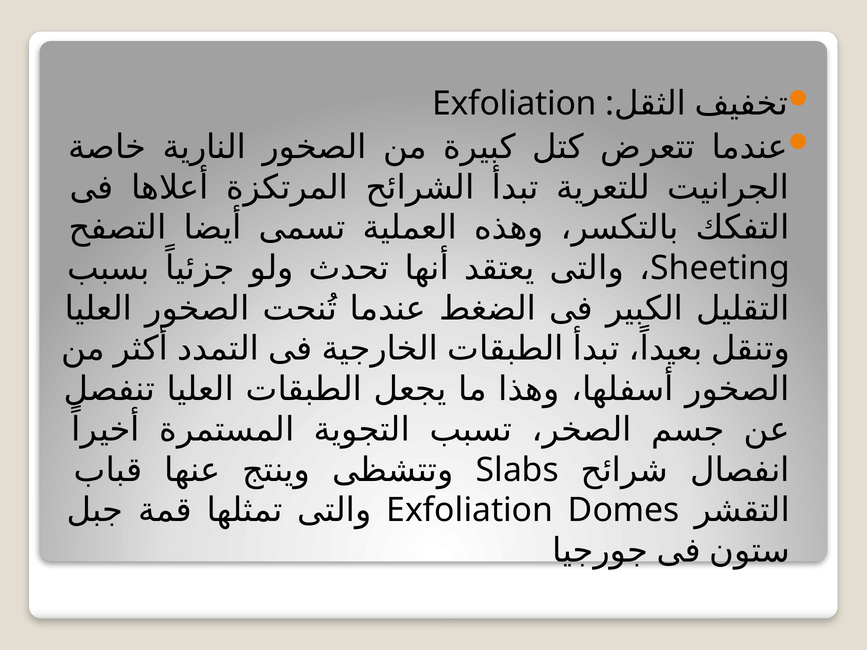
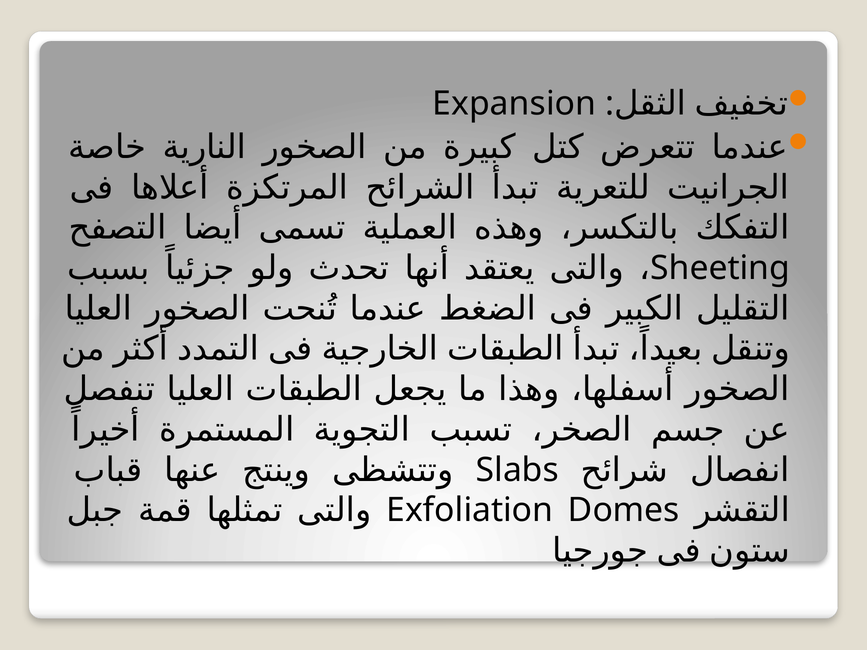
Exfoliation at (514, 104): Exfoliation -> Expansion
